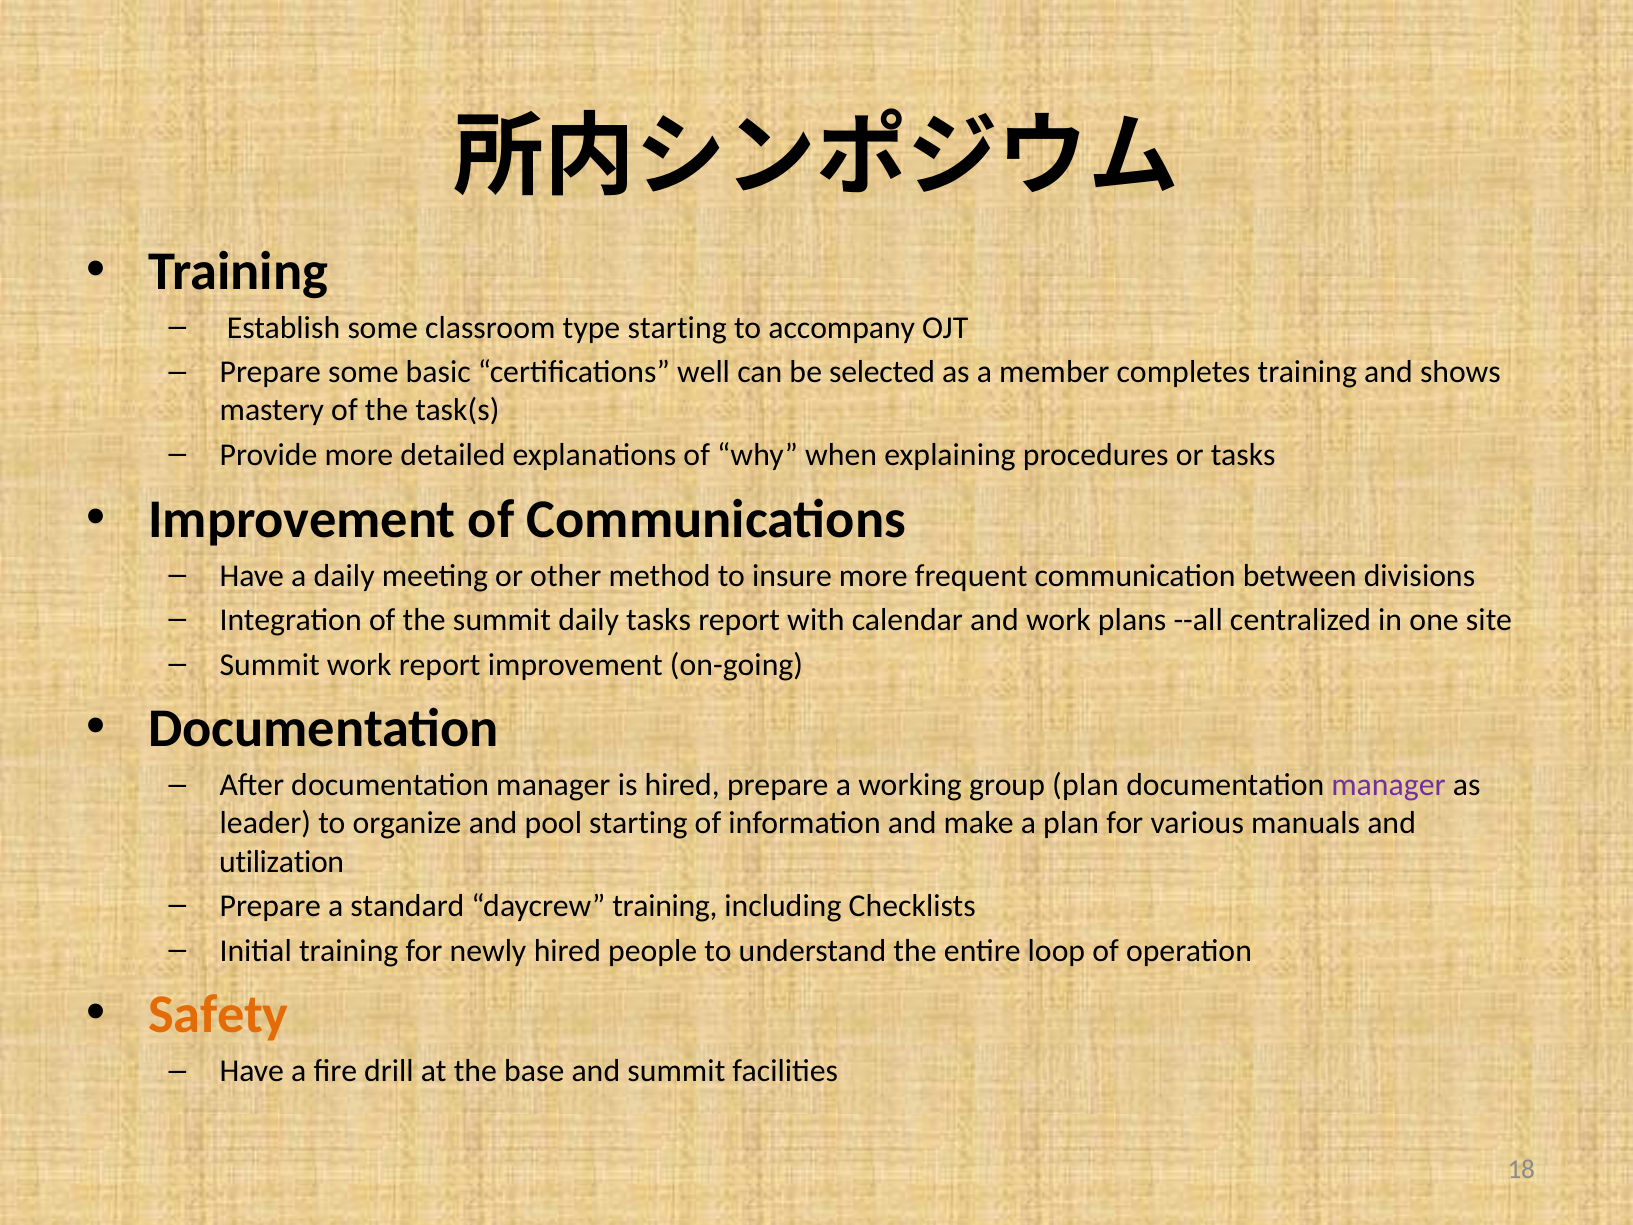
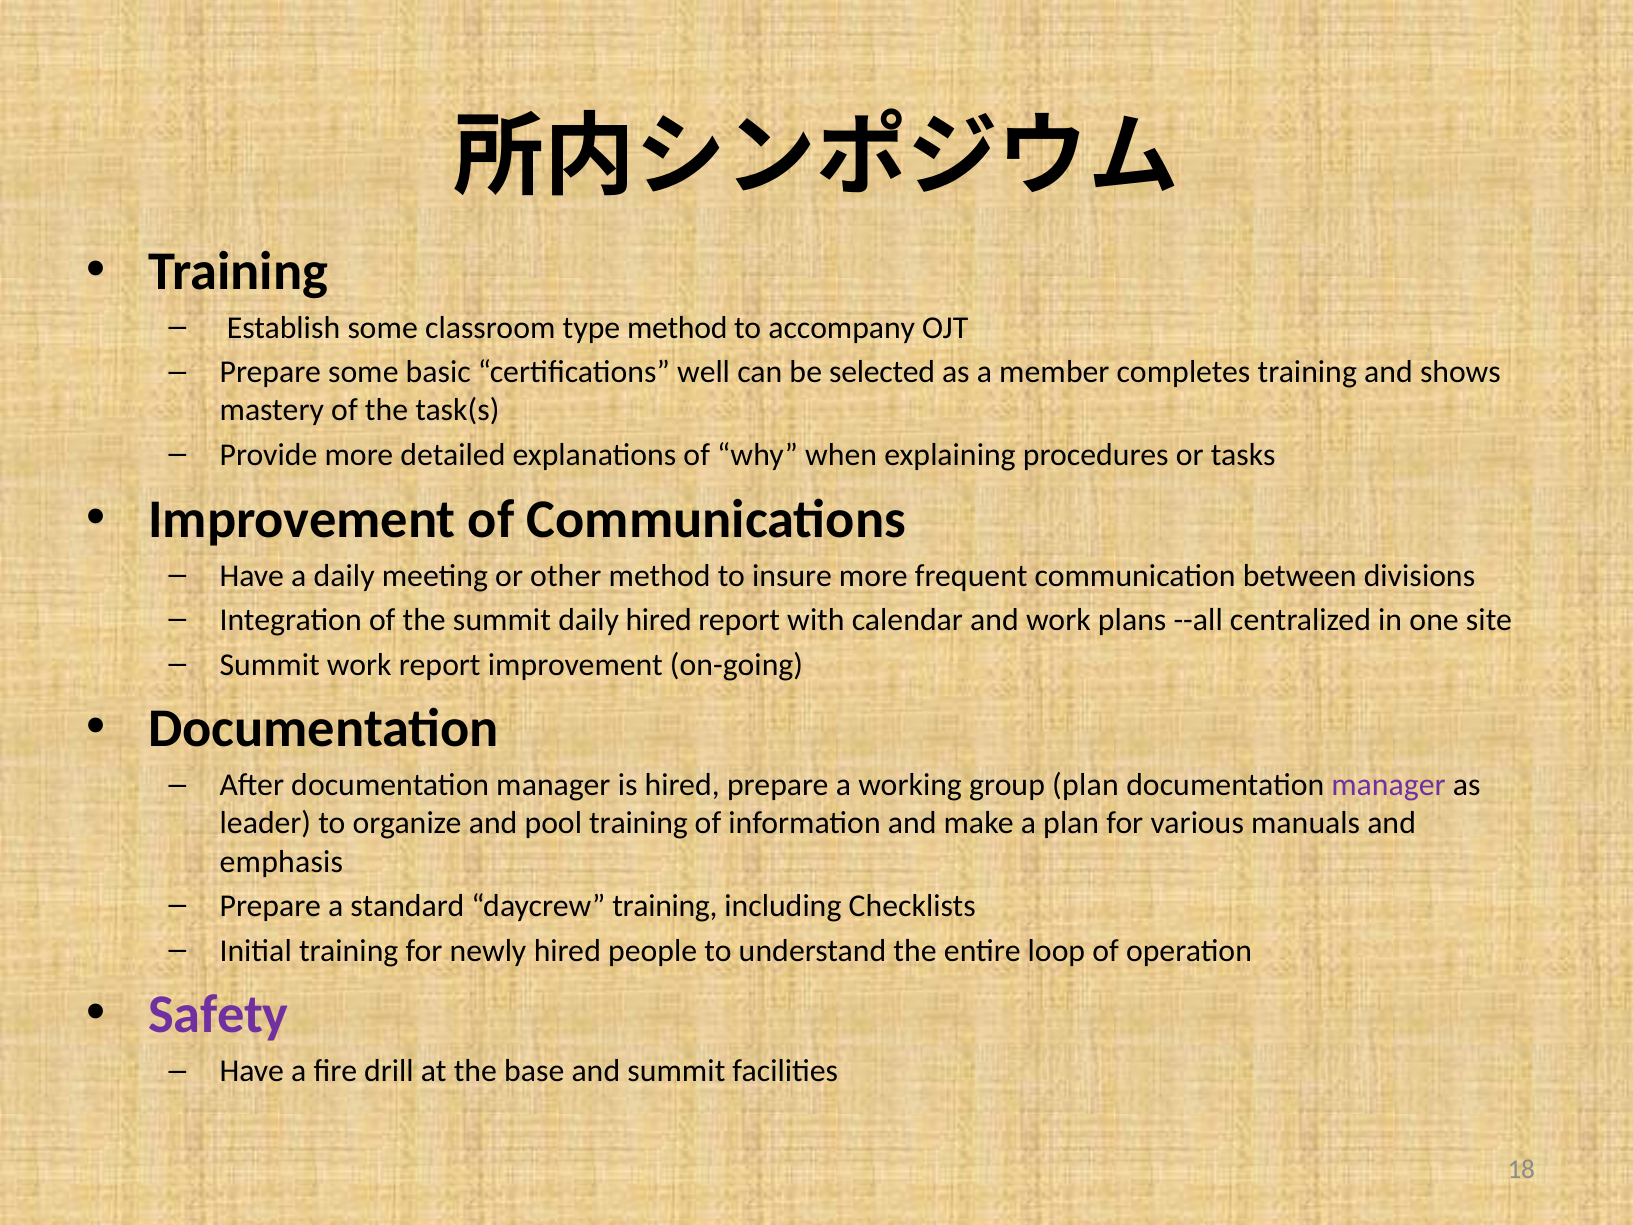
type starting: starting -> method
daily tasks: tasks -> hired
pool starting: starting -> training
utilization: utilization -> emphasis
Safety colour: orange -> purple
